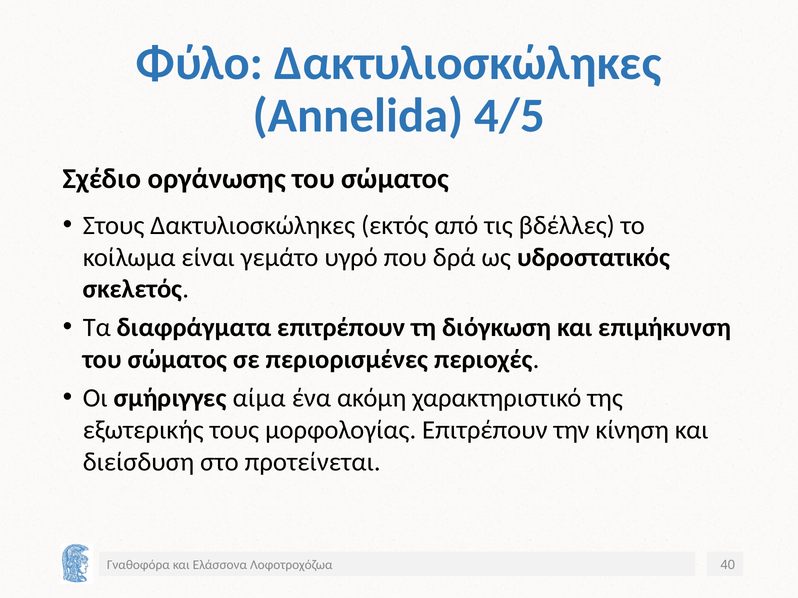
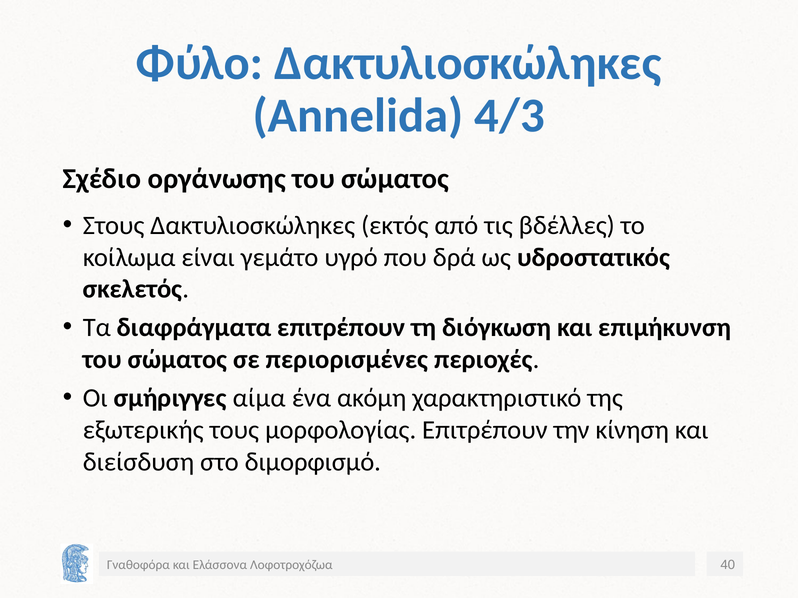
4/5: 4/5 -> 4/3
προτείνεται: προτείνεται -> διμορφισμό
